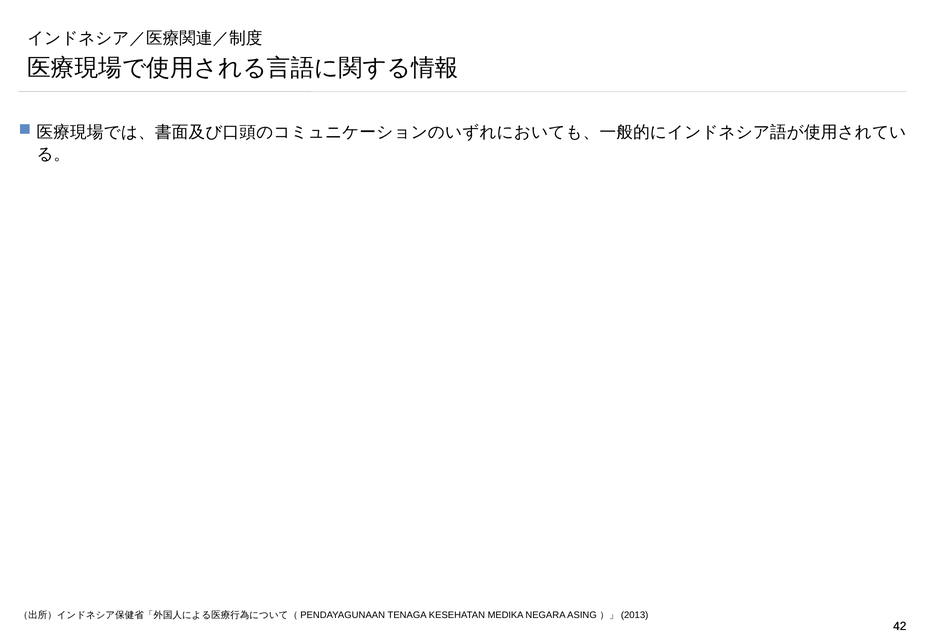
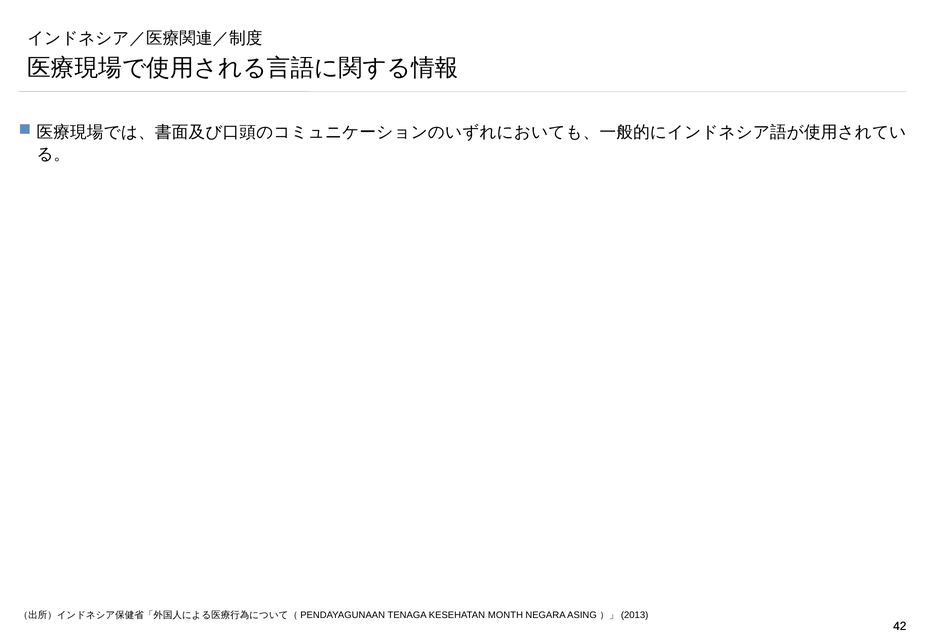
MEDIKA: MEDIKA -> MONTH
